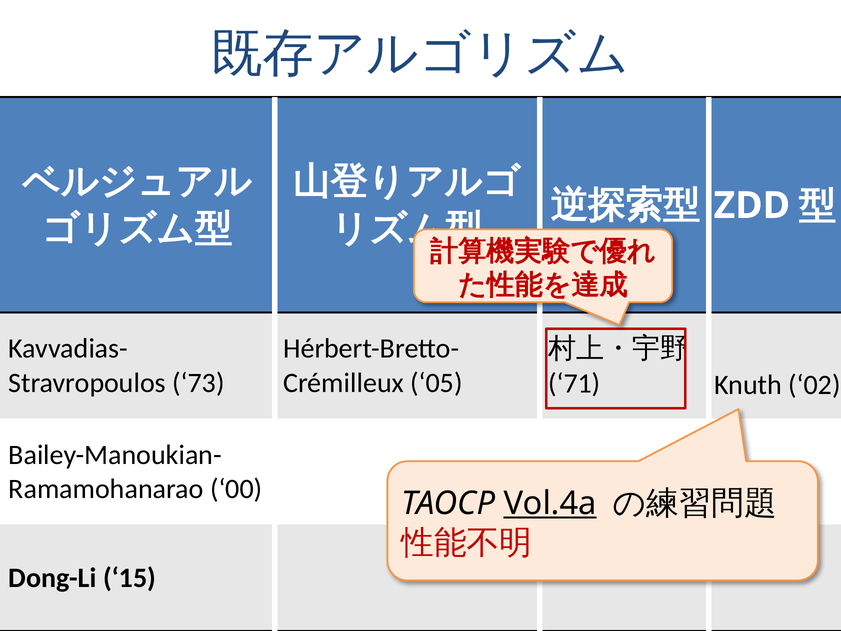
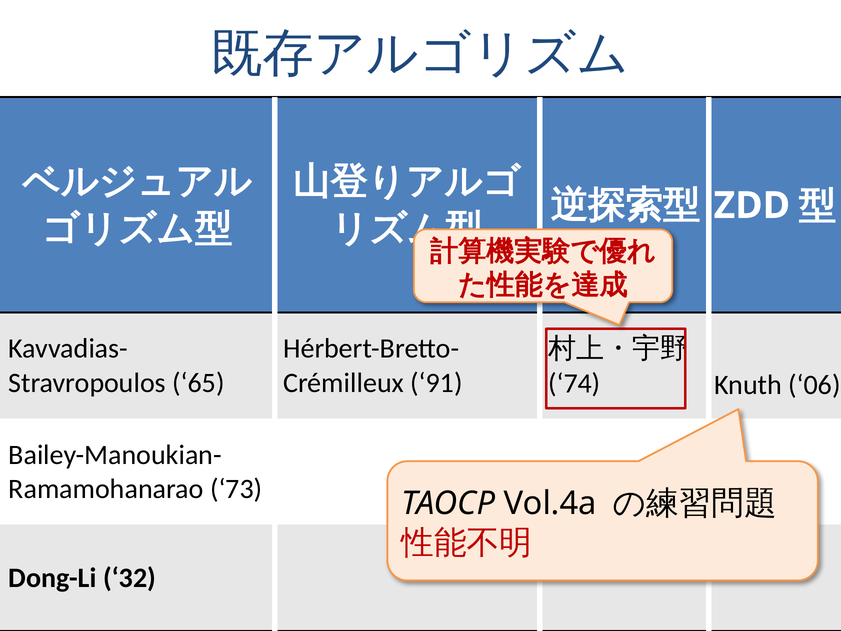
73: 73 -> 65
05: 05 -> 91
71: 71 -> 74
02: 02 -> 06
00: 00 -> 73
Vol.4a underline: present -> none
15: 15 -> 32
